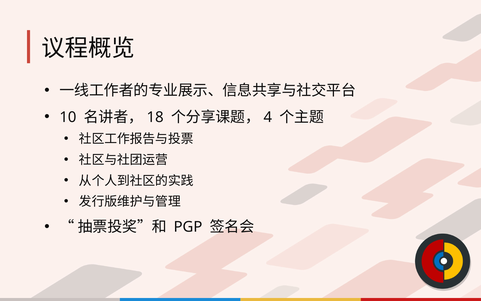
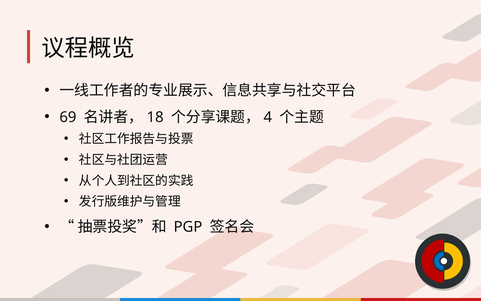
10: 10 -> 69
